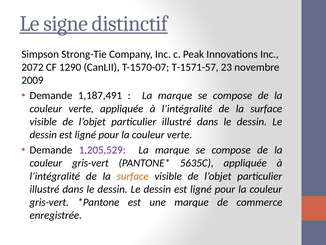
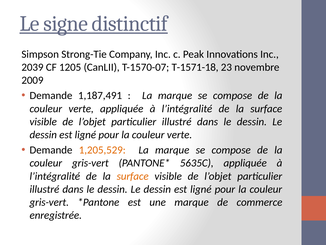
2072: 2072 -> 2039
1290: 1290 -> 1205
T-1571-57: T-1571-57 -> T-1571-18
1,205,529 colour: purple -> orange
